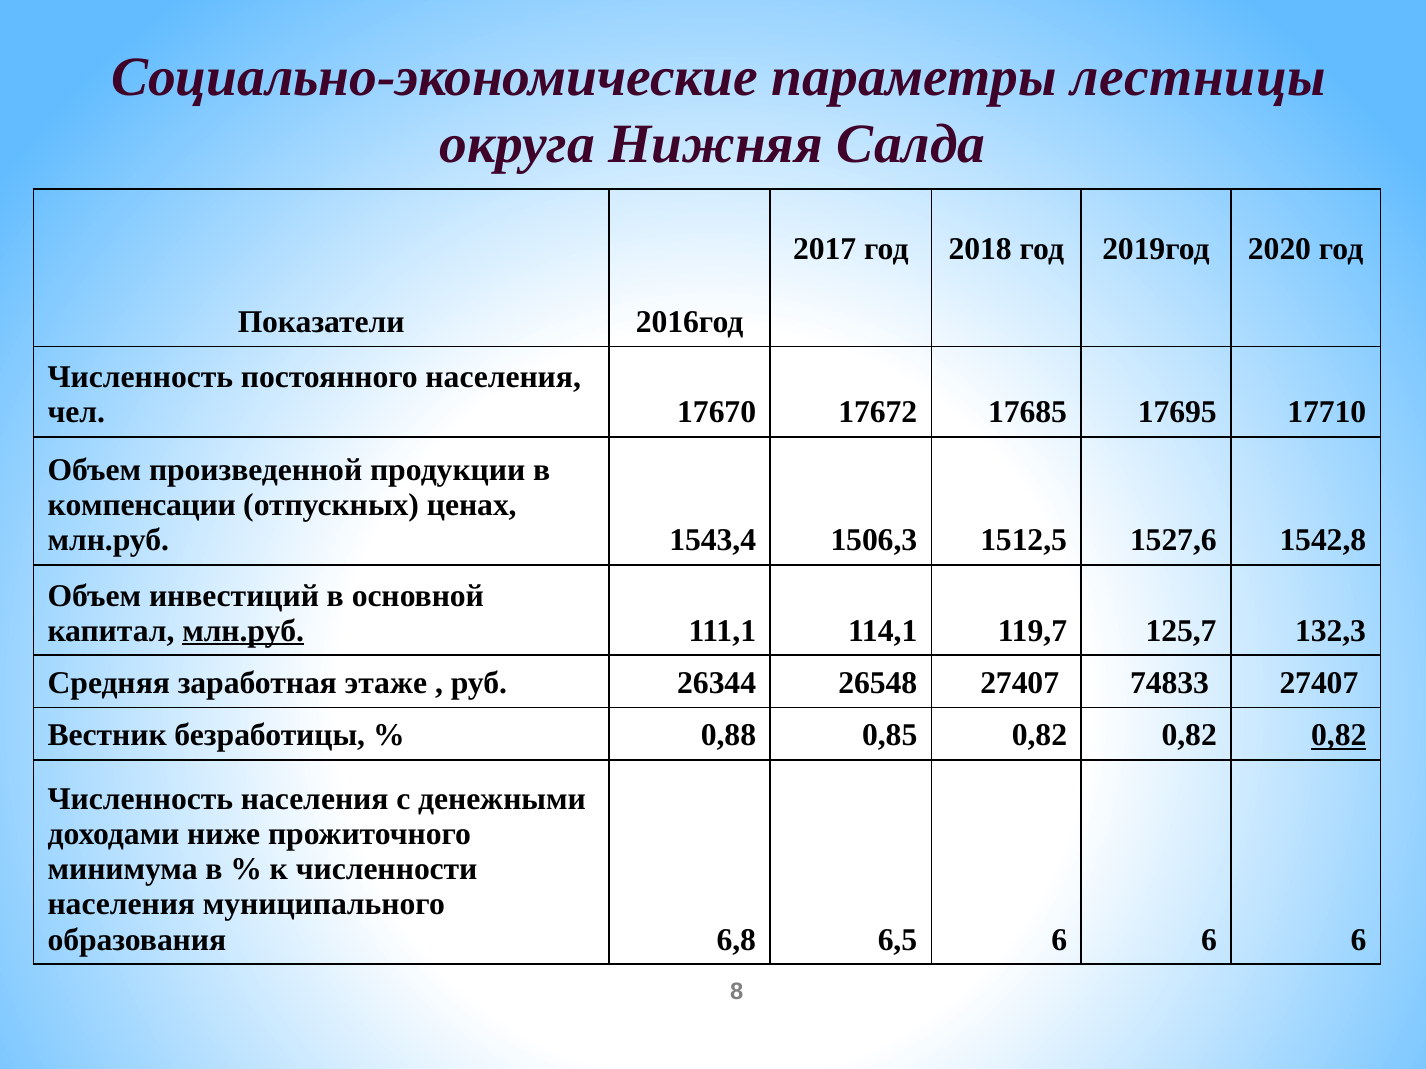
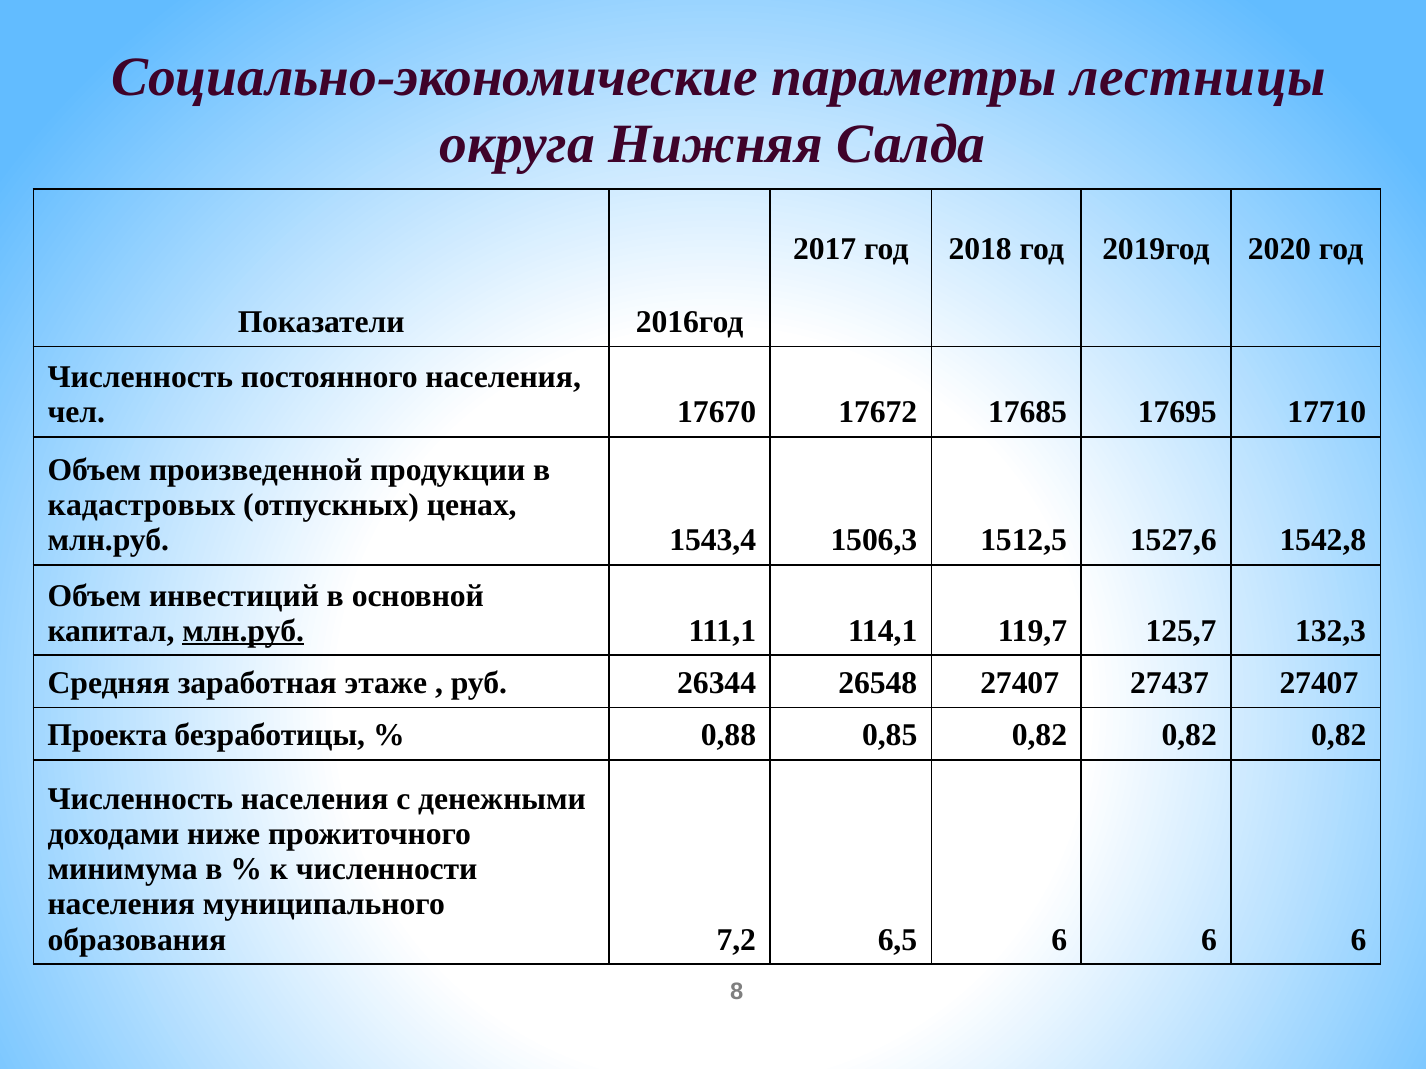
компенсации: компенсации -> кадастровых
74833: 74833 -> 27437
Вестник: Вестник -> Проекта
0,82 at (1339, 736) underline: present -> none
6,8: 6,8 -> 7,2
